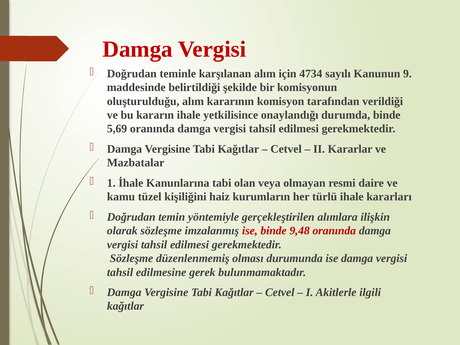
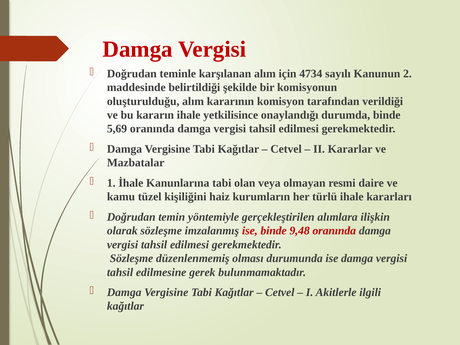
9: 9 -> 2
